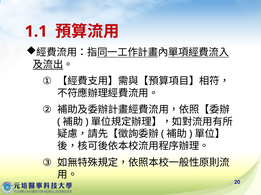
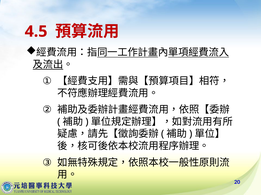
1.1: 1.1 -> 4.5
